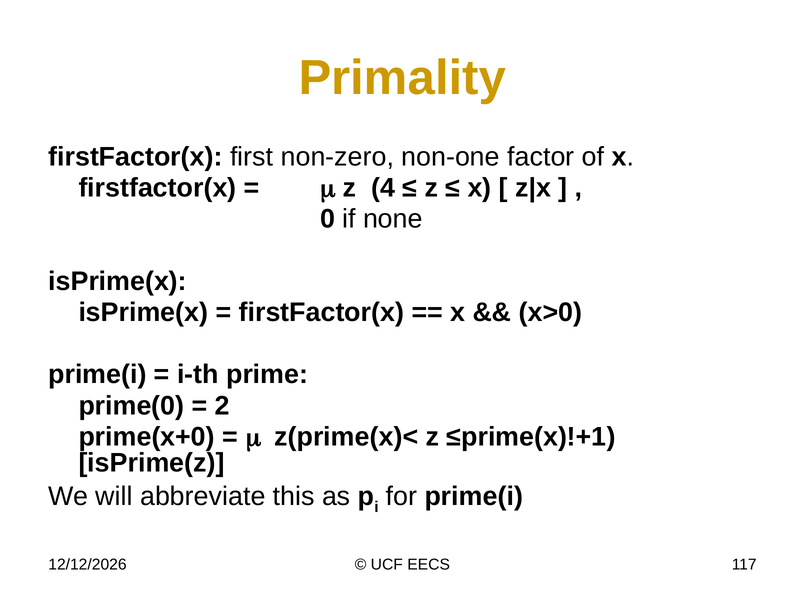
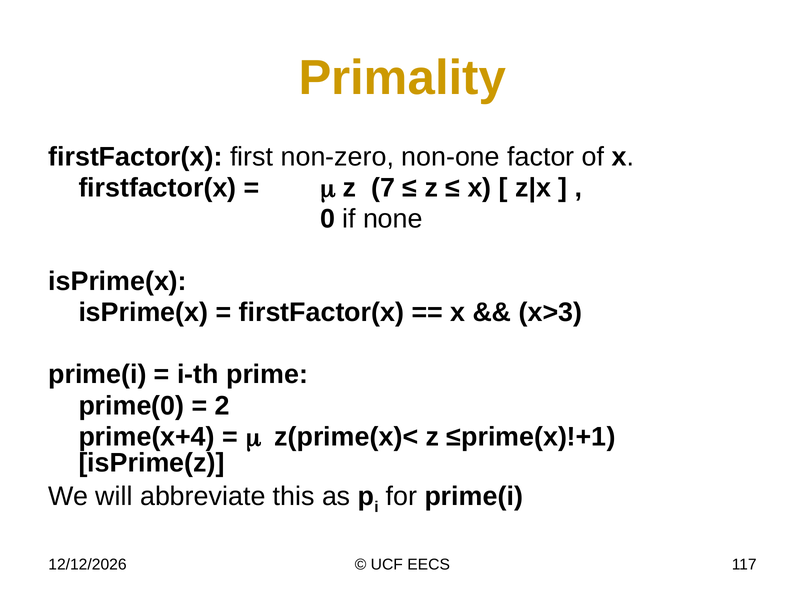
4: 4 -> 7
x>0: x>0 -> x>3
prime(x+0: prime(x+0 -> prime(x+4
